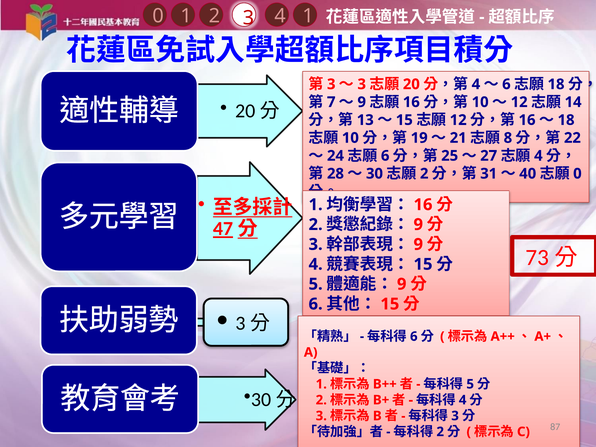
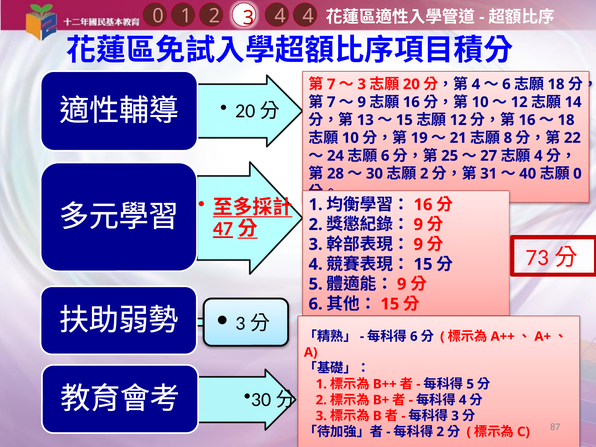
4 1: 1 -> 4
3 at (331, 84): 3 -> 7
